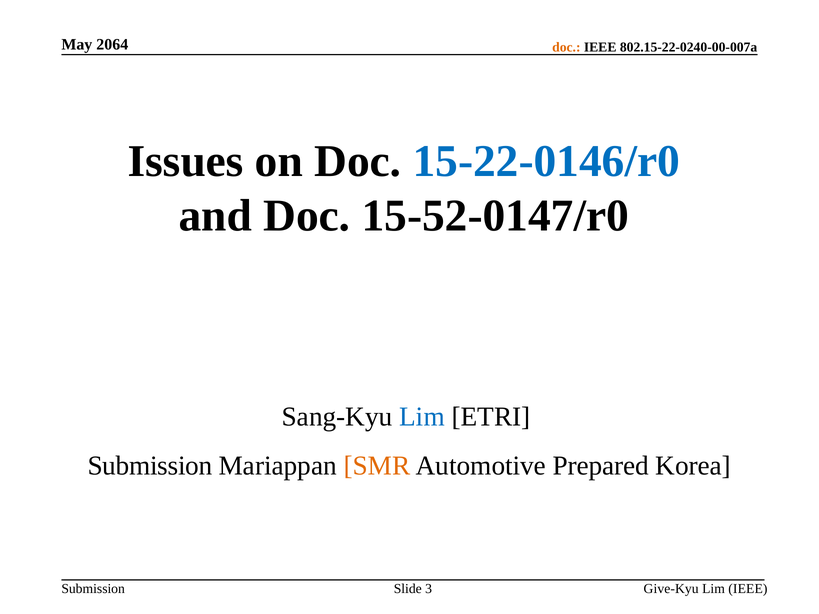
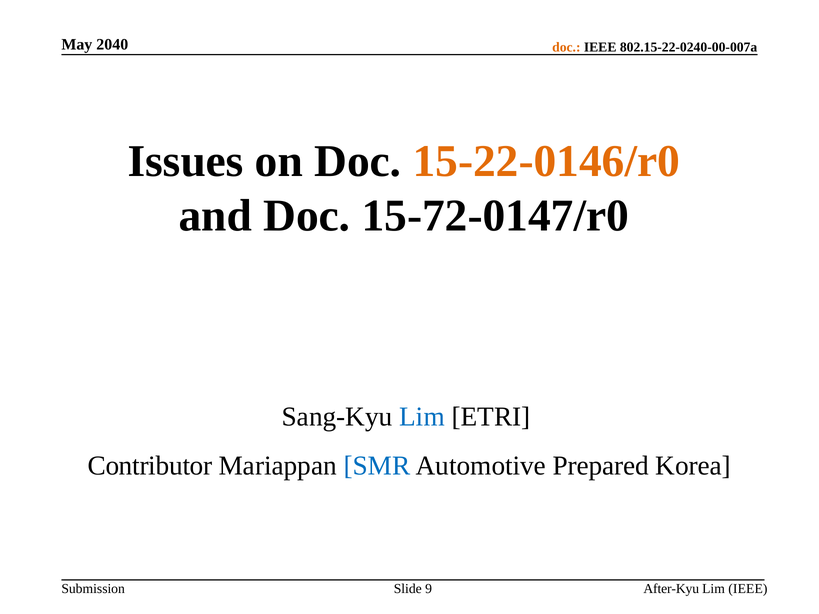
2064: 2064 -> 2040
15-22-0146/r0 colour: blue -> orange
15-52-0147/r0: 15-52-0147/r0 -> 15-72-0147/r0
Submission at (150, 466): Submission -> Contributor
SMR colour: orange -> blue
Give-Kyu: Give-Kyu -> After-Kyu
3: 3 -> 9
